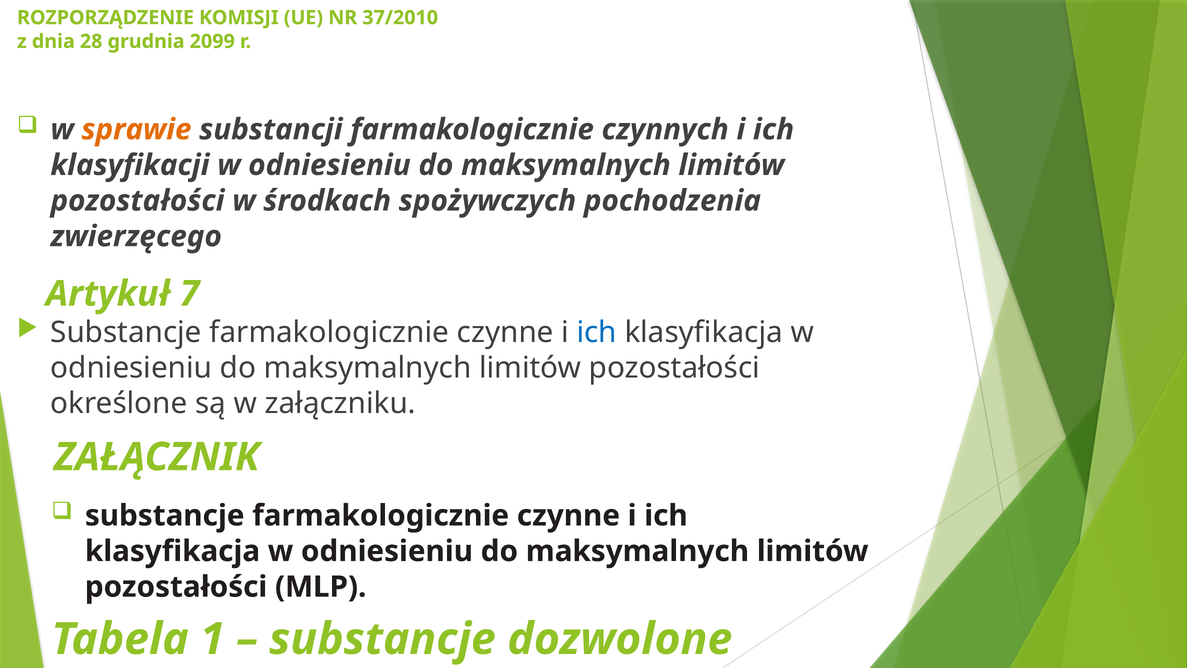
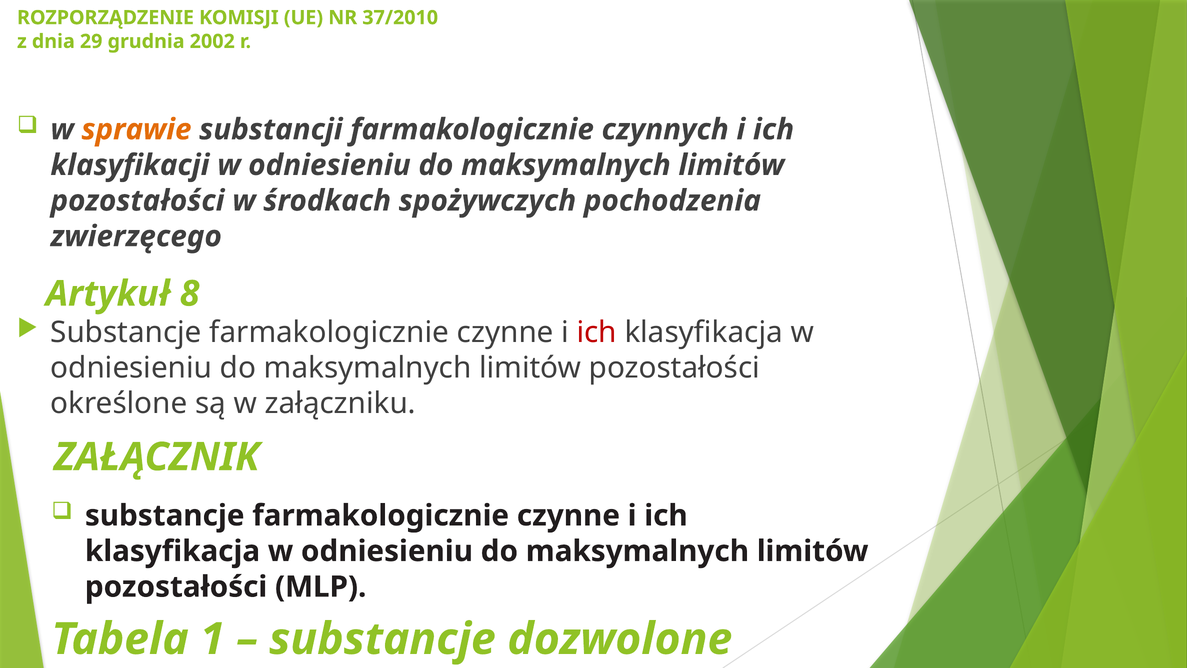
28: 28 -> 29
2099: 2099 -> 2002
7: 7 -> 8
ich at (597, 332) colour: blue -> red
